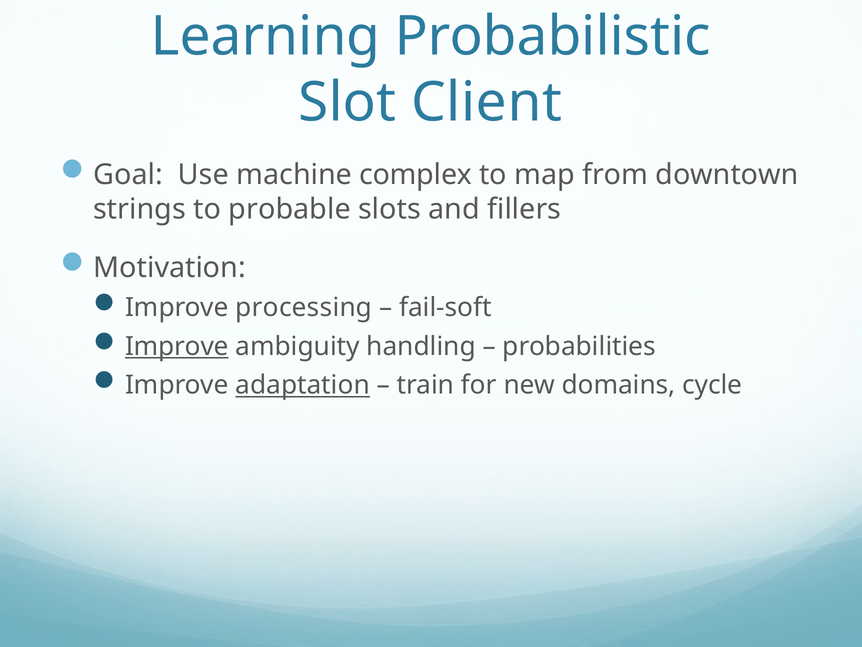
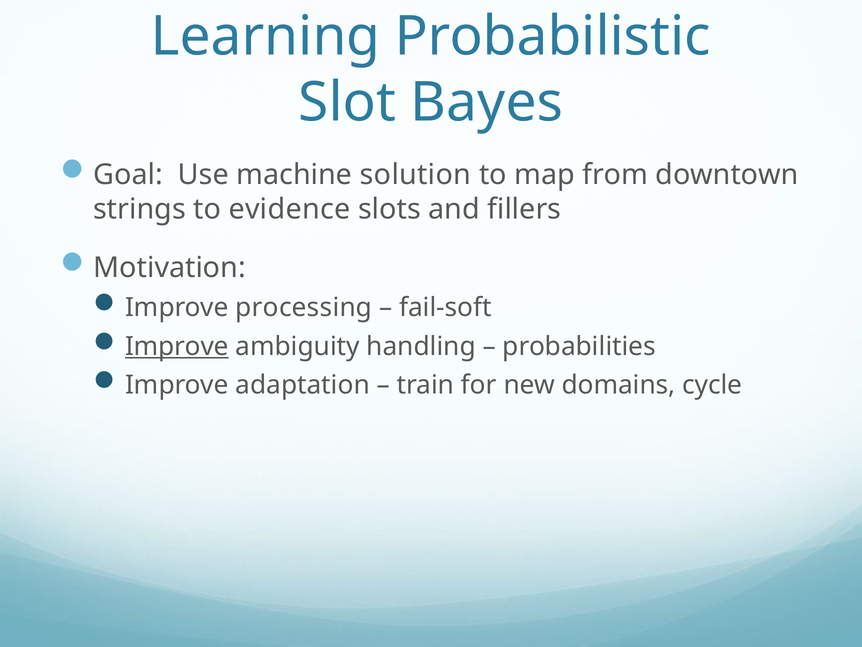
Client: Client -> Bayes
complex: complex -> solution
probable: probable -> evidence
adaptation underline: present -> none
